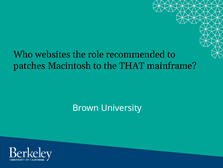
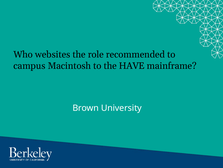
patches: patches -> campus
THAT: THAT -> HAVE
